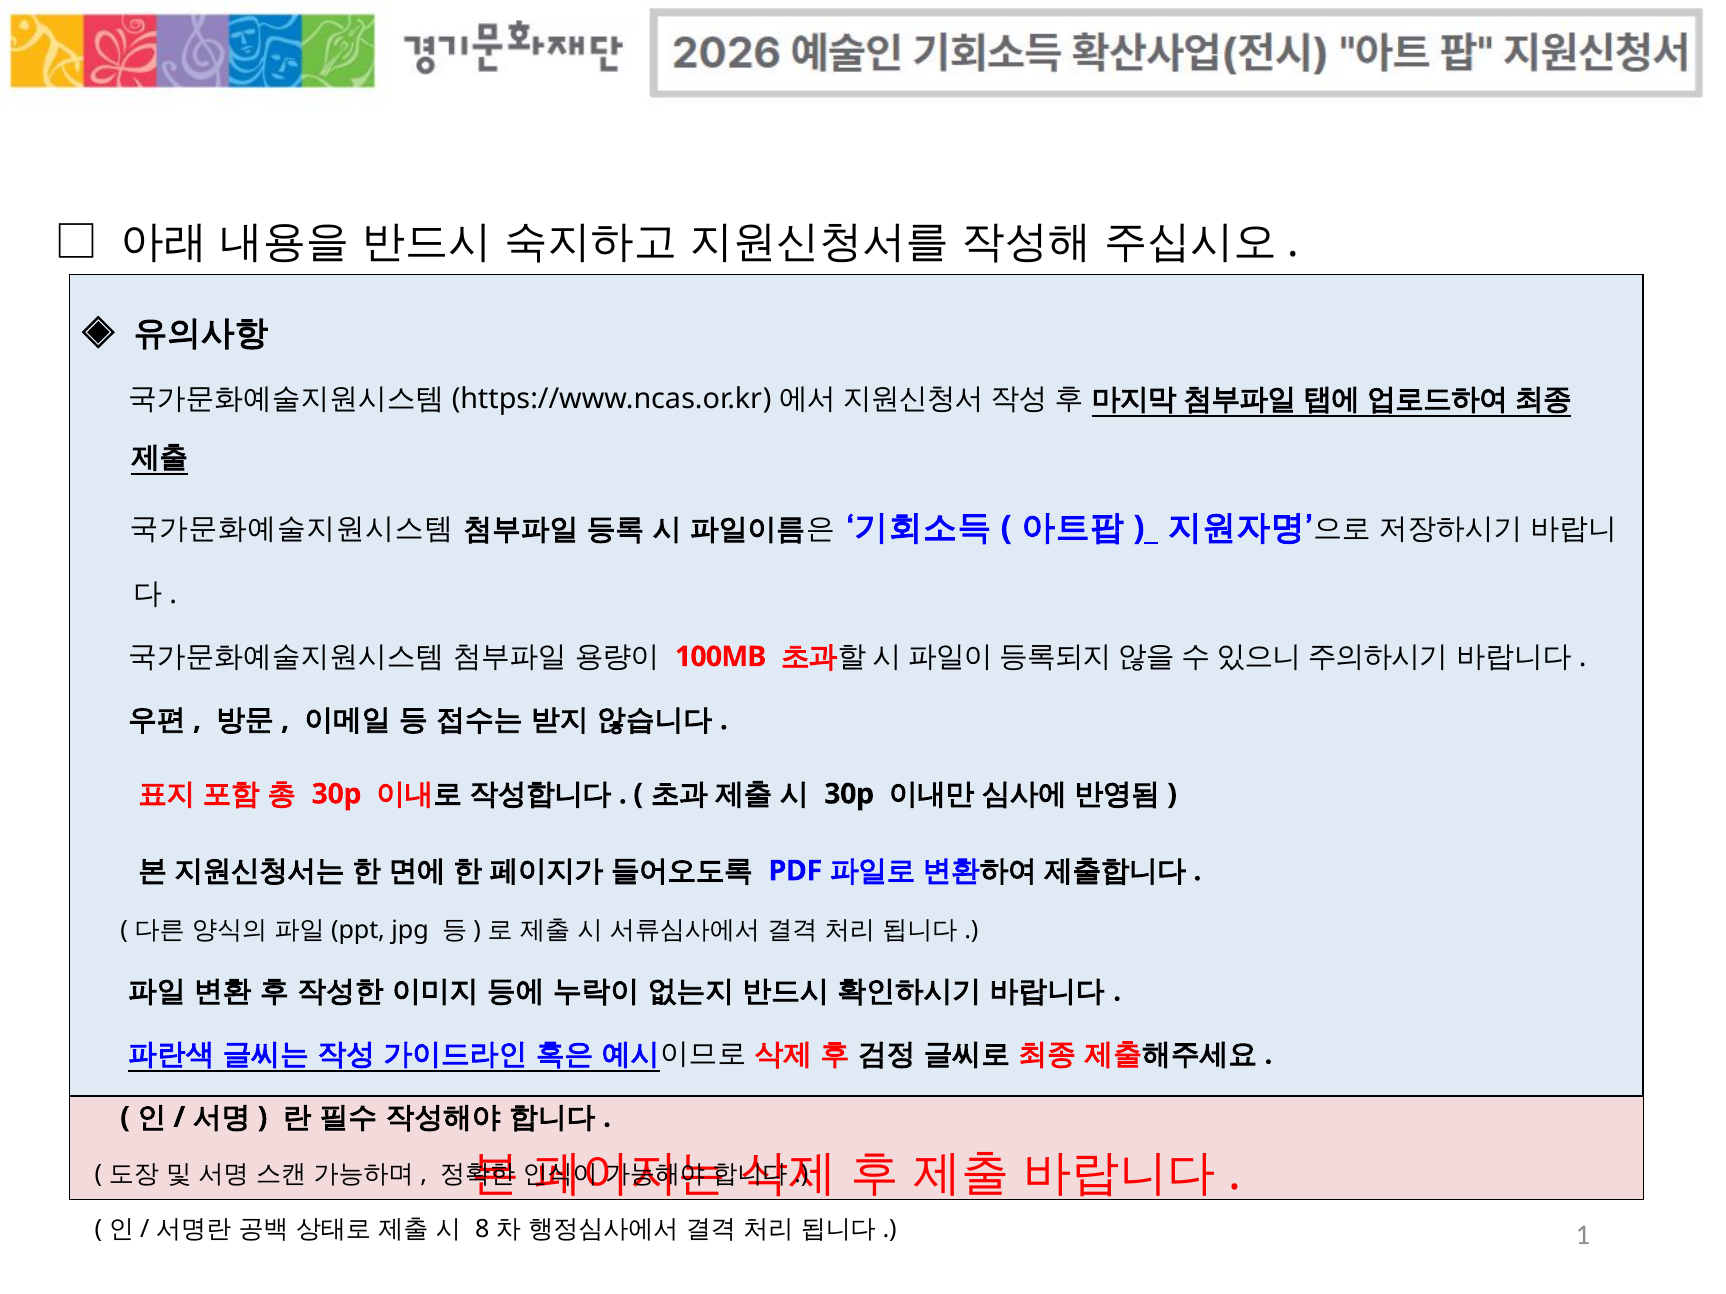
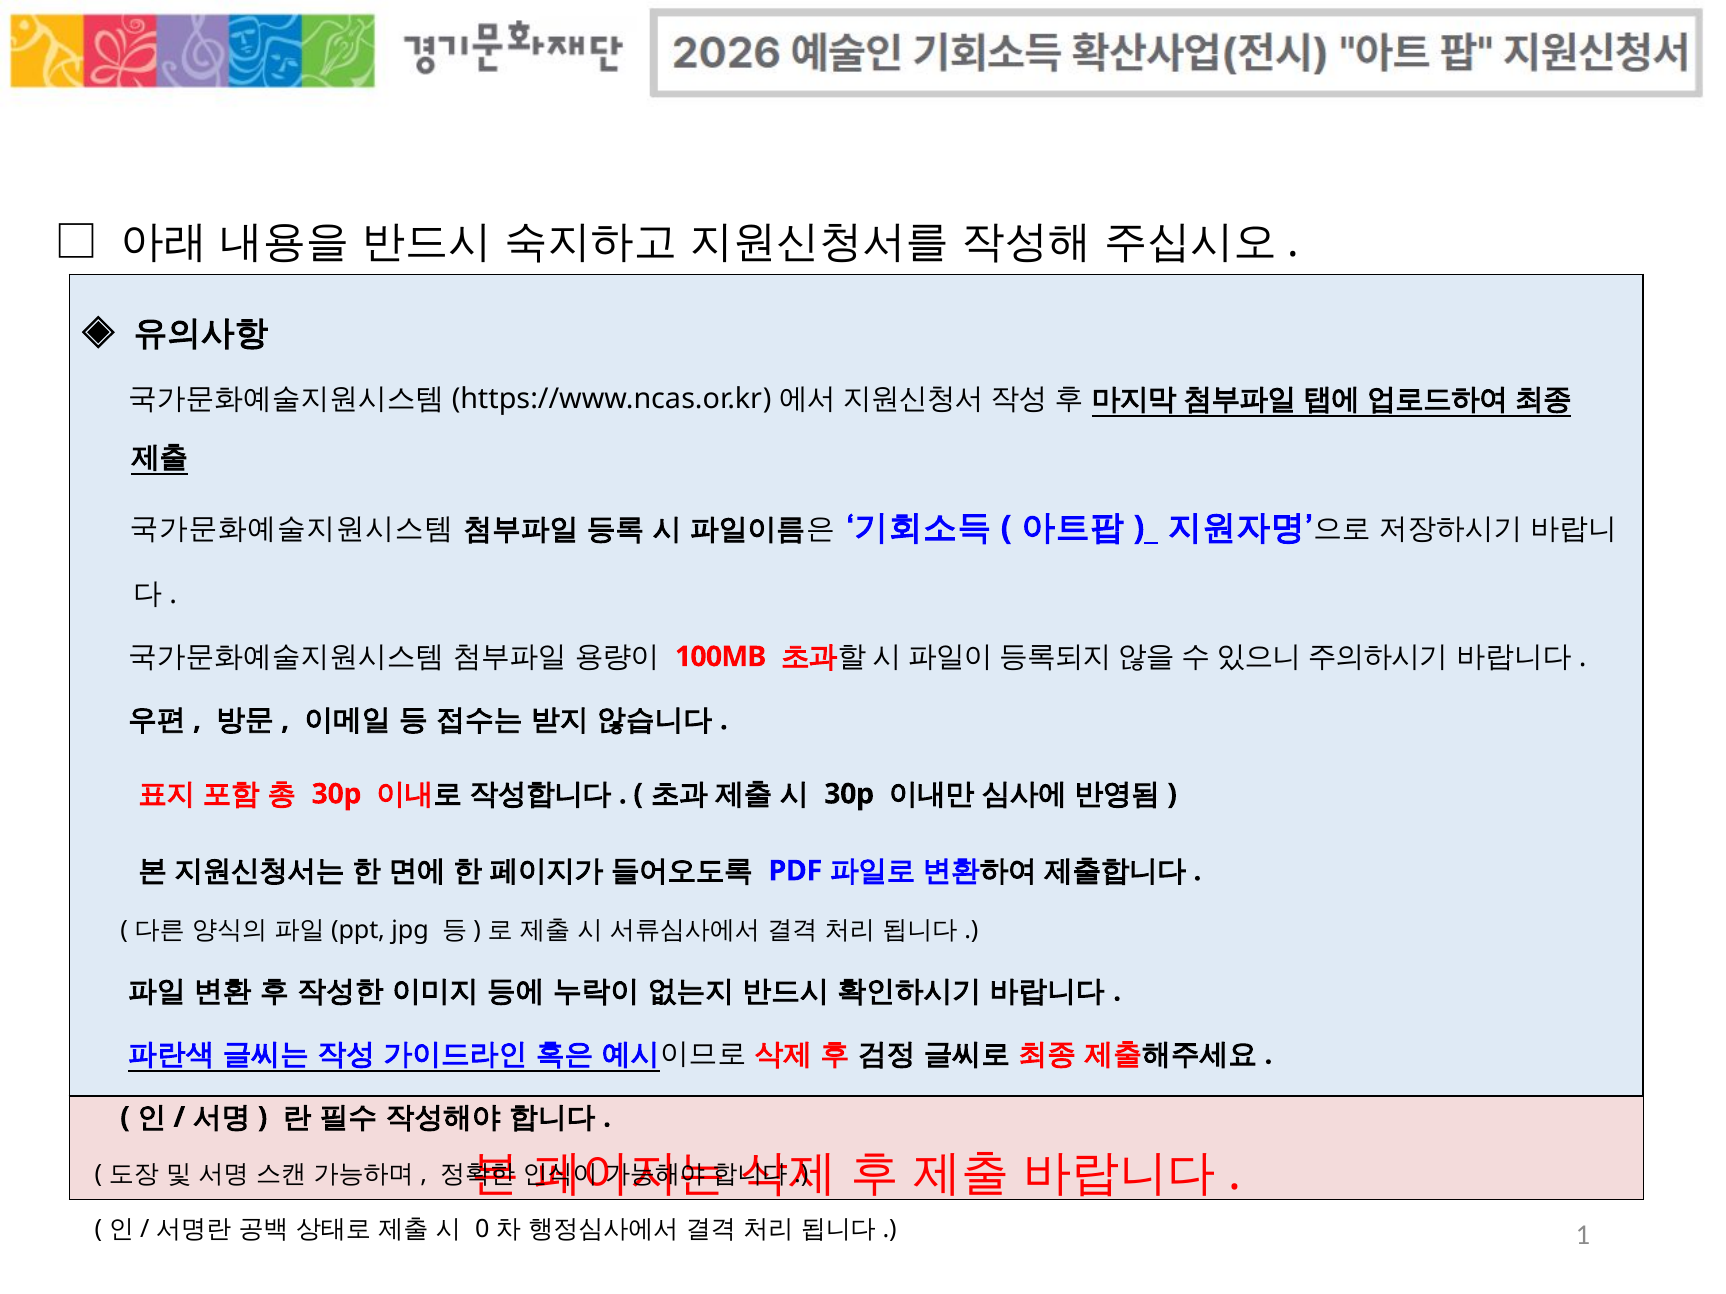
8: 8 -> 0
